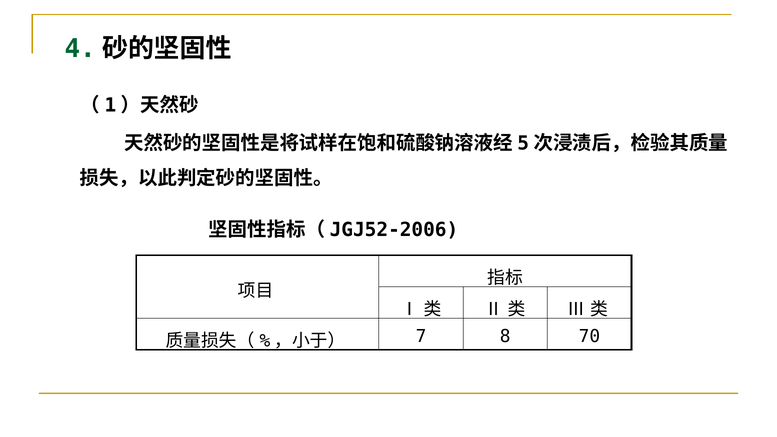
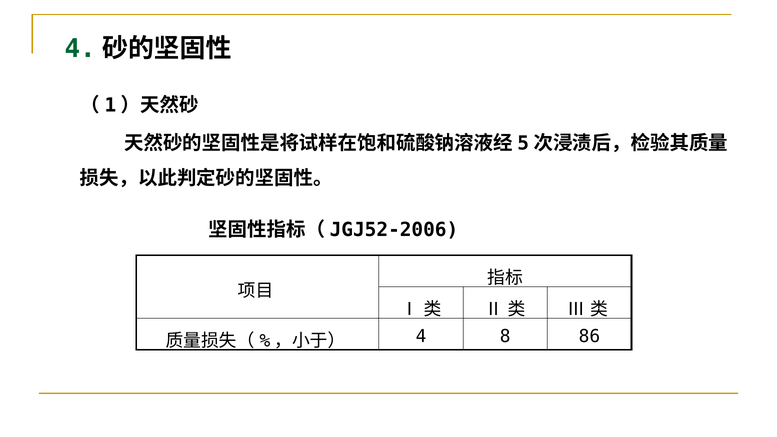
7: 7 -> 4
70: 70 -> 86
